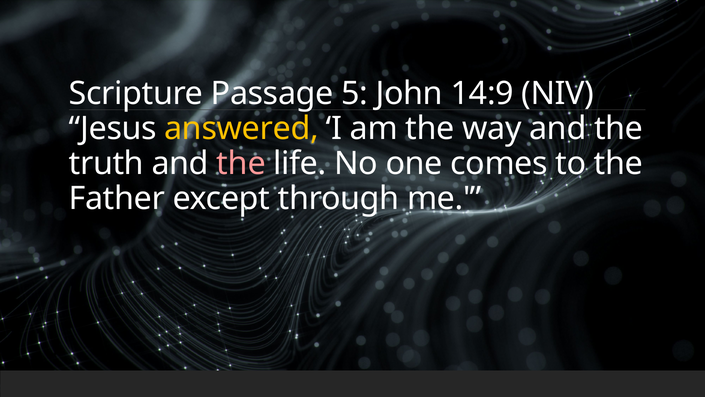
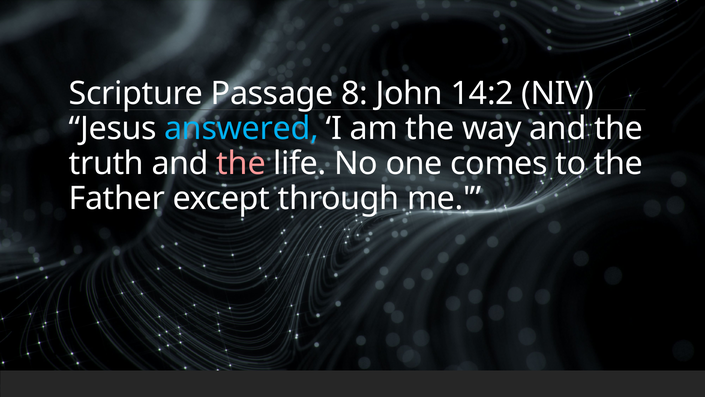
5: 5 -> 8
14:9: 14:9 -> 14:2
answered colour: yellow -> light blue
